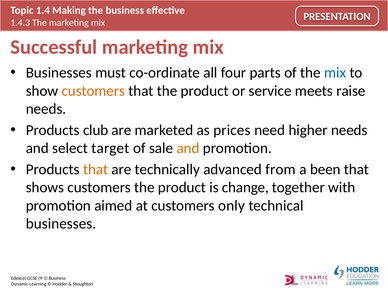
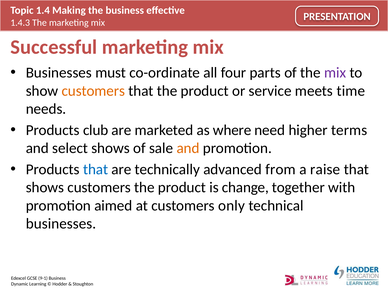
mix at (335, 73) colour: blue -> purple
raise: raise -> time
prices: prices -> where
higher needs: needs -> terms
select target: target -> shows
that at (96, 169) colour: orange -> blue
been: been -> raise
